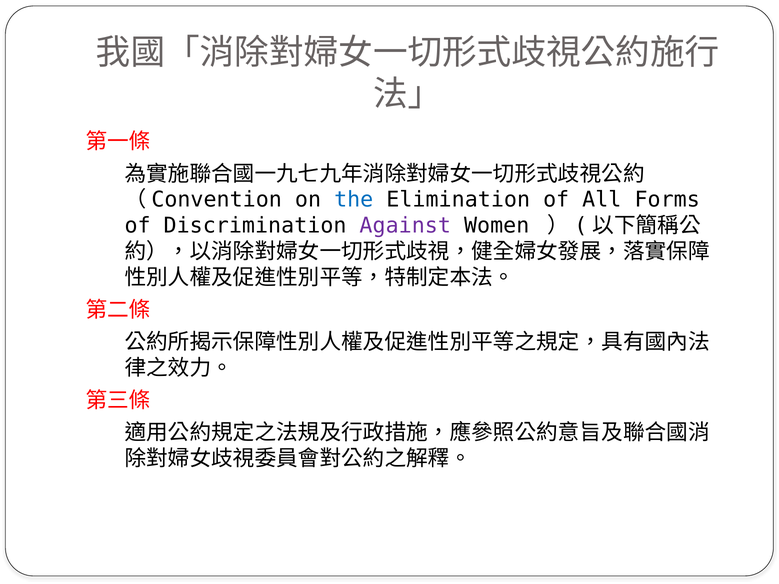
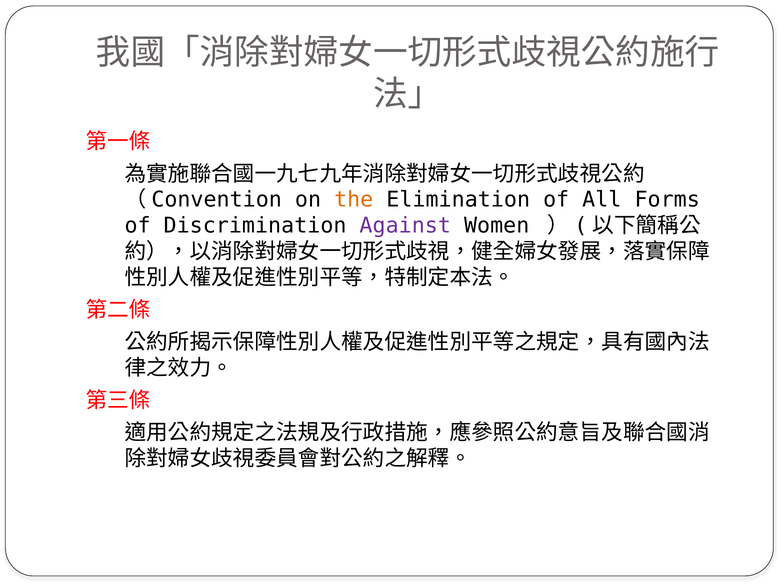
the colour: blue -> orange
